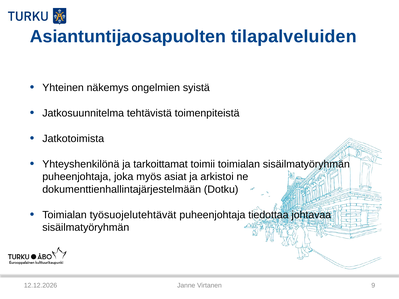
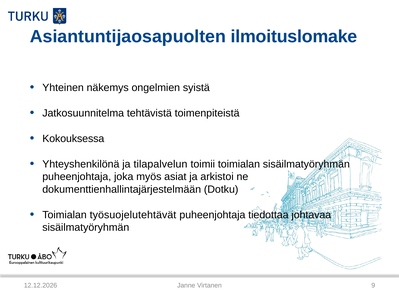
tilapalveluiden: tilapalveluiden -> ilmoituslomake
Jatkotoimista: Jatkotoimista -> Kokouksessa
tarkoittamat: tarkoittamat -> tilapalvelun
